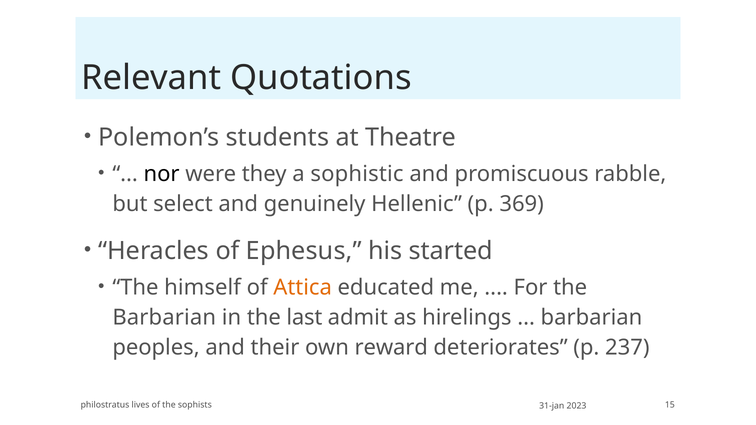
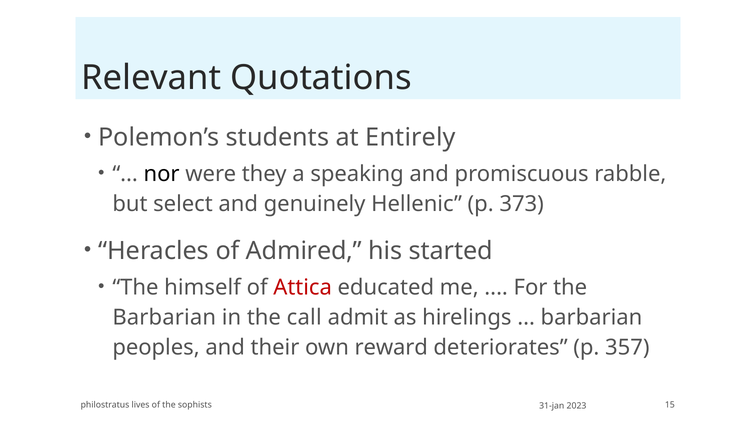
Theatre: Theatre -> Entirely
sophistic: sophistic -> speaking
369: 369 -> 373
Ephesus: Ephesus -> Admired
Attica colour: orange -> red
last: last -> call
237: 237 -> 357
